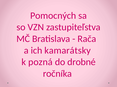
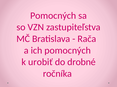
ich kamarátsky: kamarátsky -> pomocných
pozná: pozná -> urobiť
